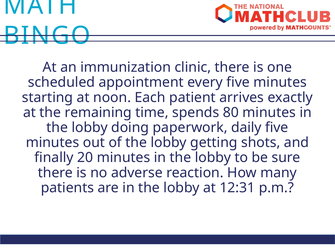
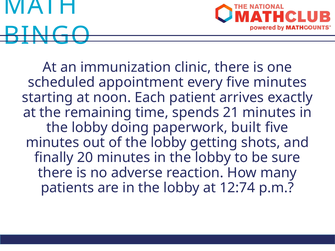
80: 80 -> 21
daily: daily -> built
12:31: 12:31 -> 12:74
